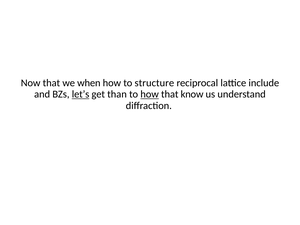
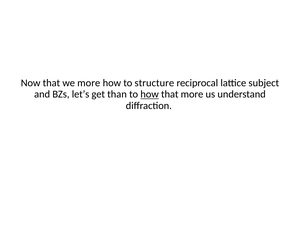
we when: when -> more
include: include -> subject
let’s underline: present -> none
that know: know -> more
